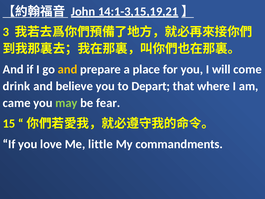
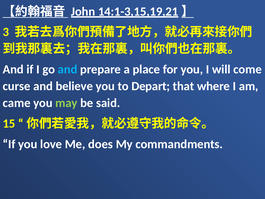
and at (68, 69) colour: yellow -> light blue
drink: drink -> curse
fear: fear -> said
little: little -> does
